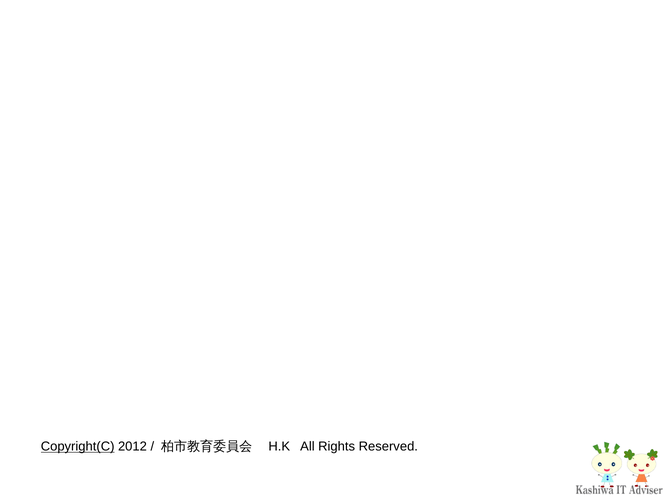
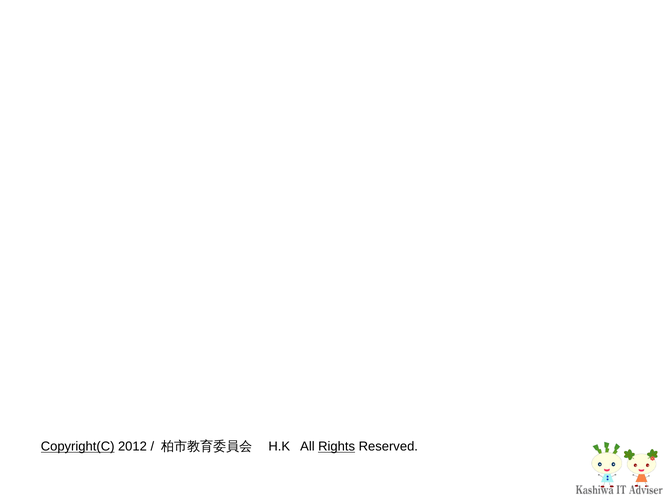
Rights underline: none -> present
